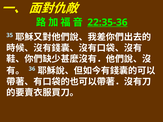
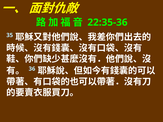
22:35-36 underline: present -> none
